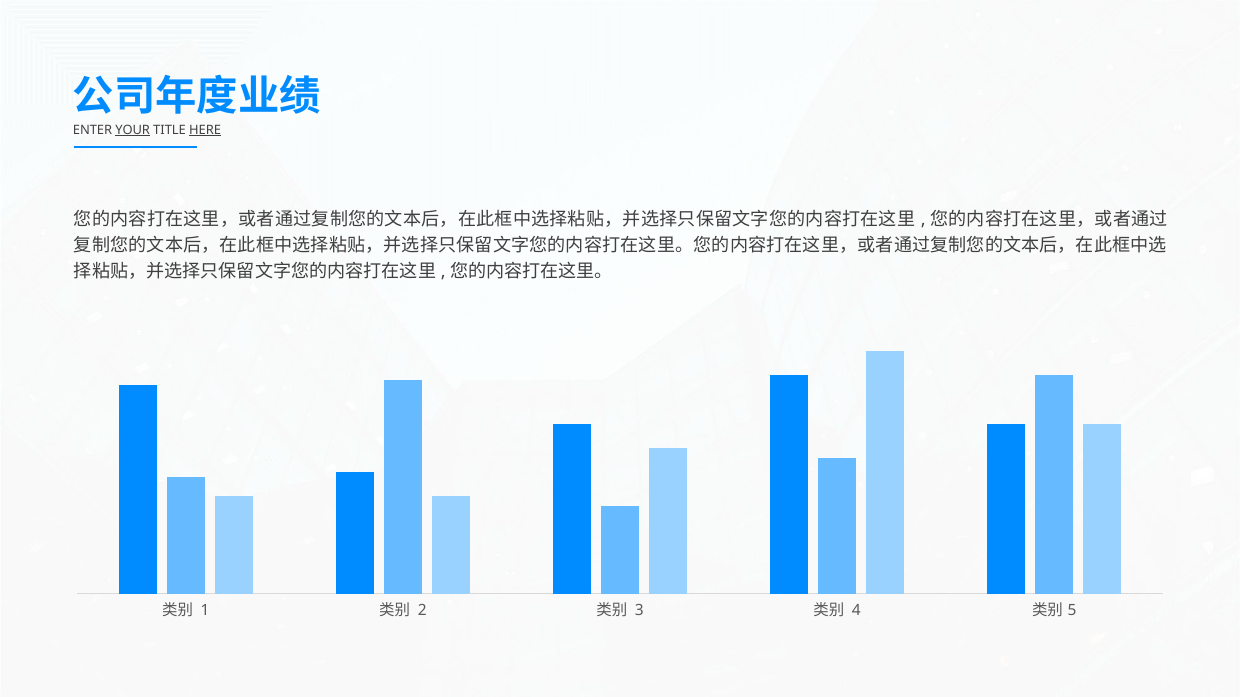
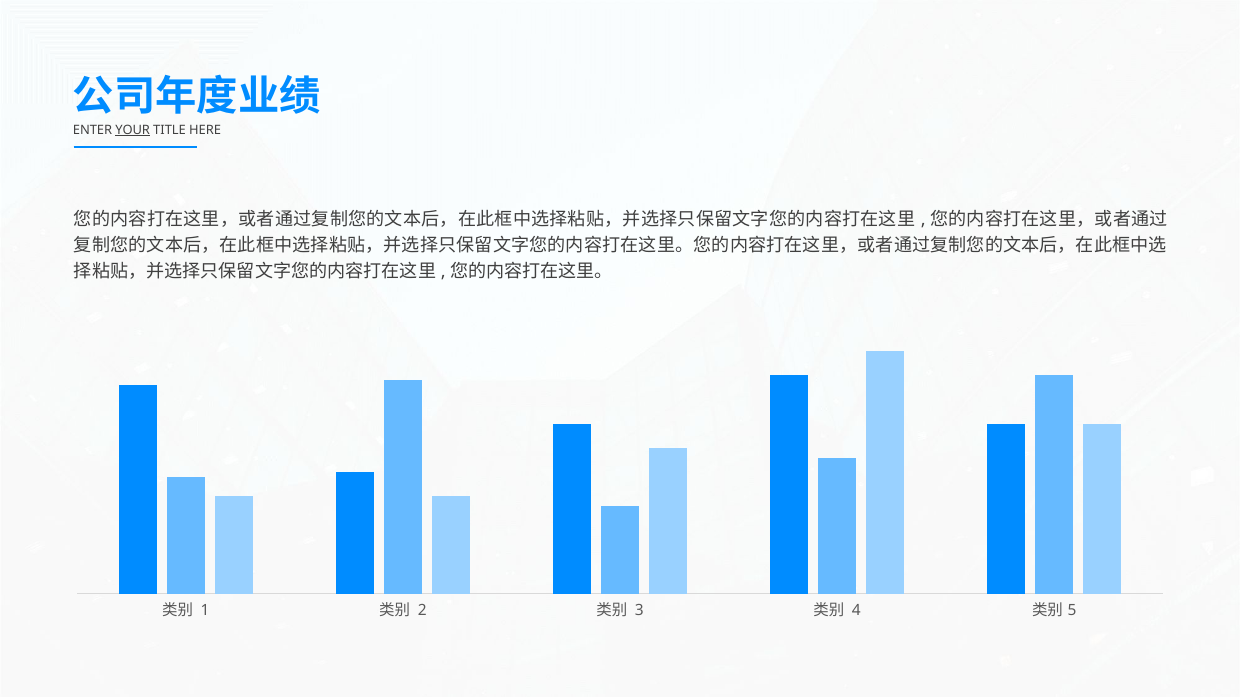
HERE underline: present -> none
